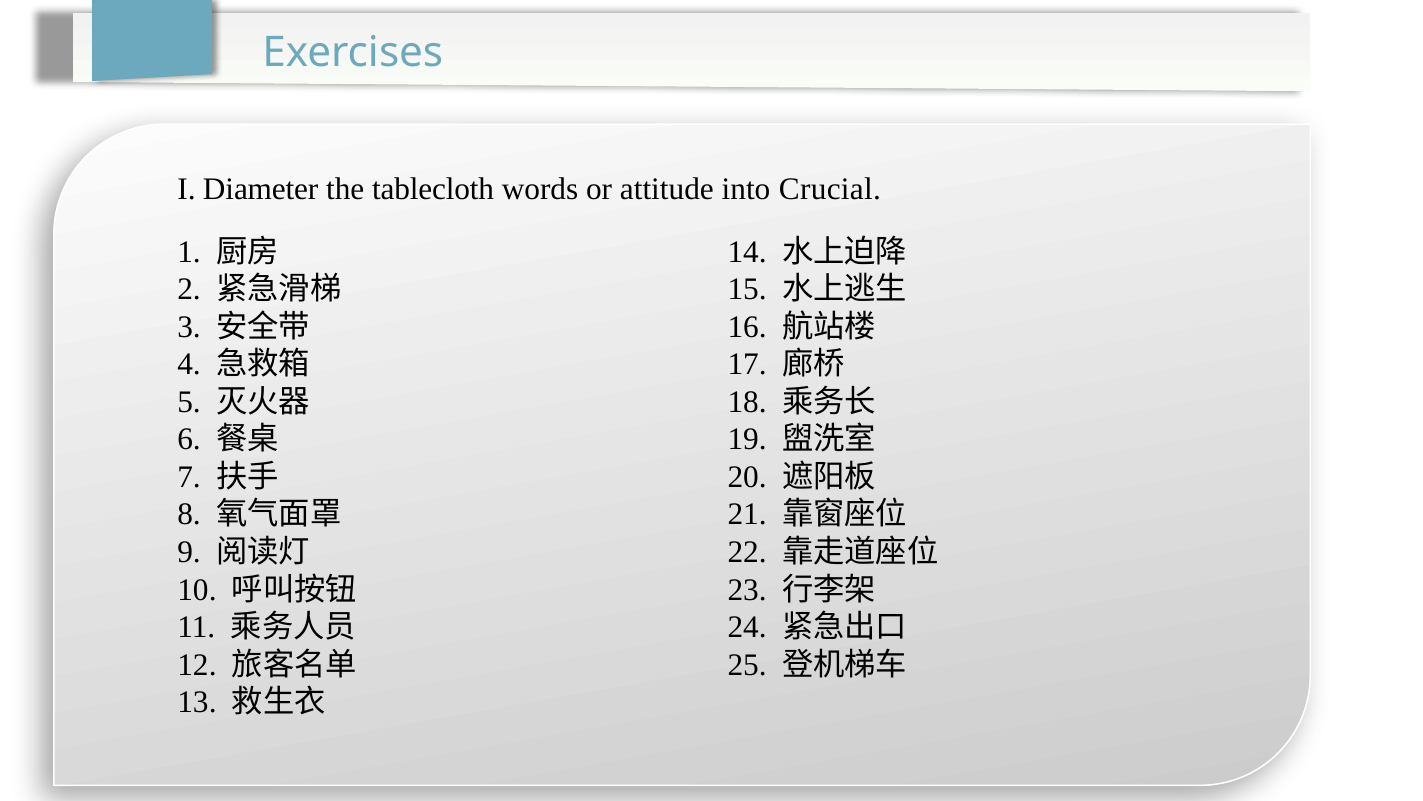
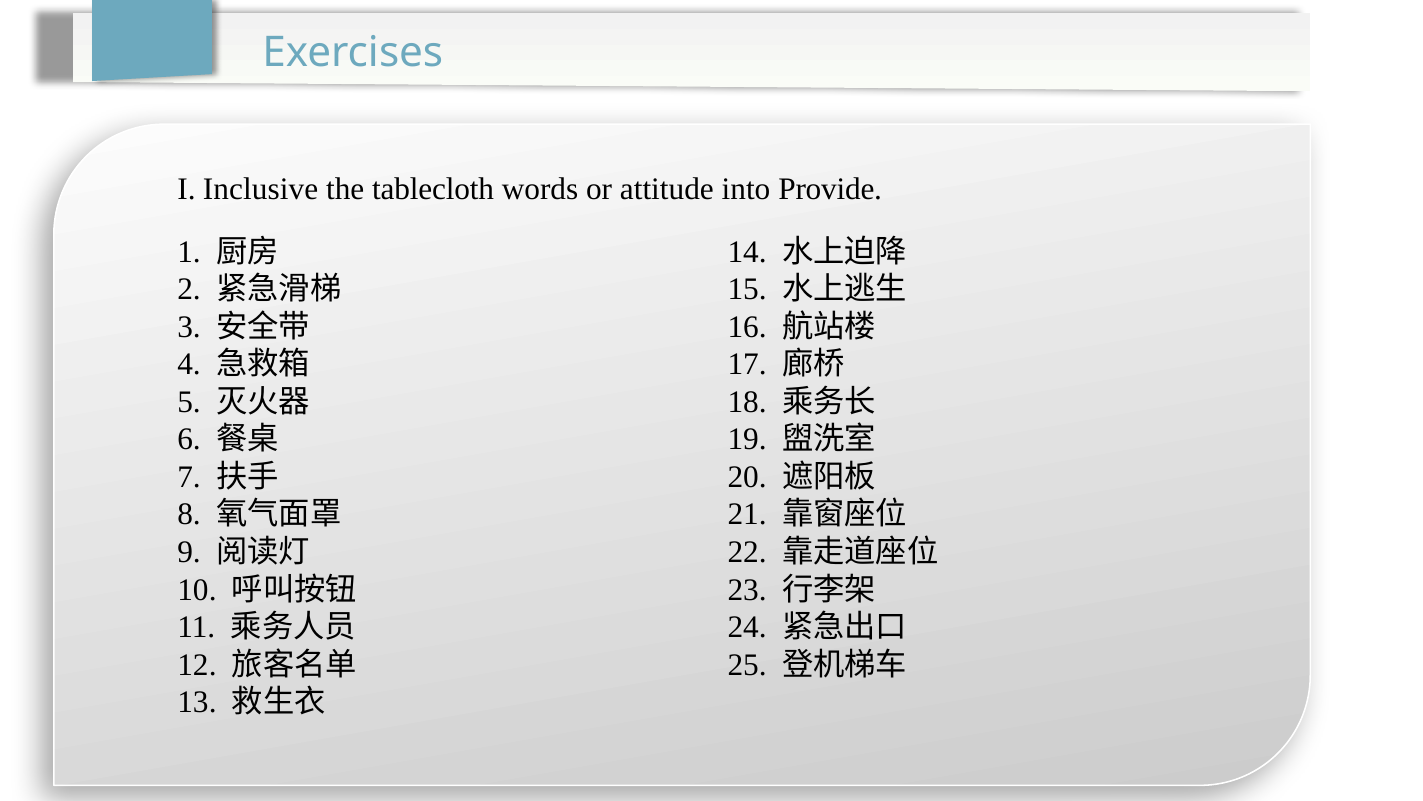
Diameter: Diameter -> Inclusive
Crucial: Crucial -> Provide
